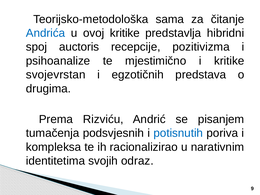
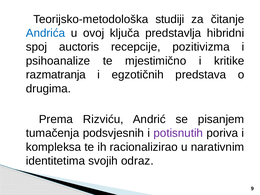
sama: sama -> studiji
ovoj kritike: kritike -> ključa
svojevrstan: svojevrstan -> razmatranja
potisnutih colour: blue -> purple
